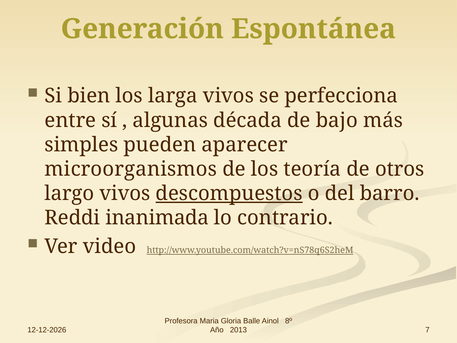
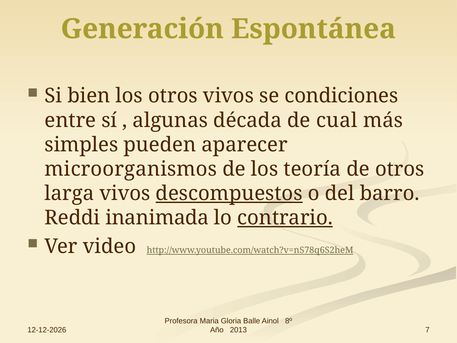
los larga: larga -> otros
perfecciona: perfecciona -> condiciones
bajo: bajo -> cual
largo: largo -> larga
contrario underline: none -> present
